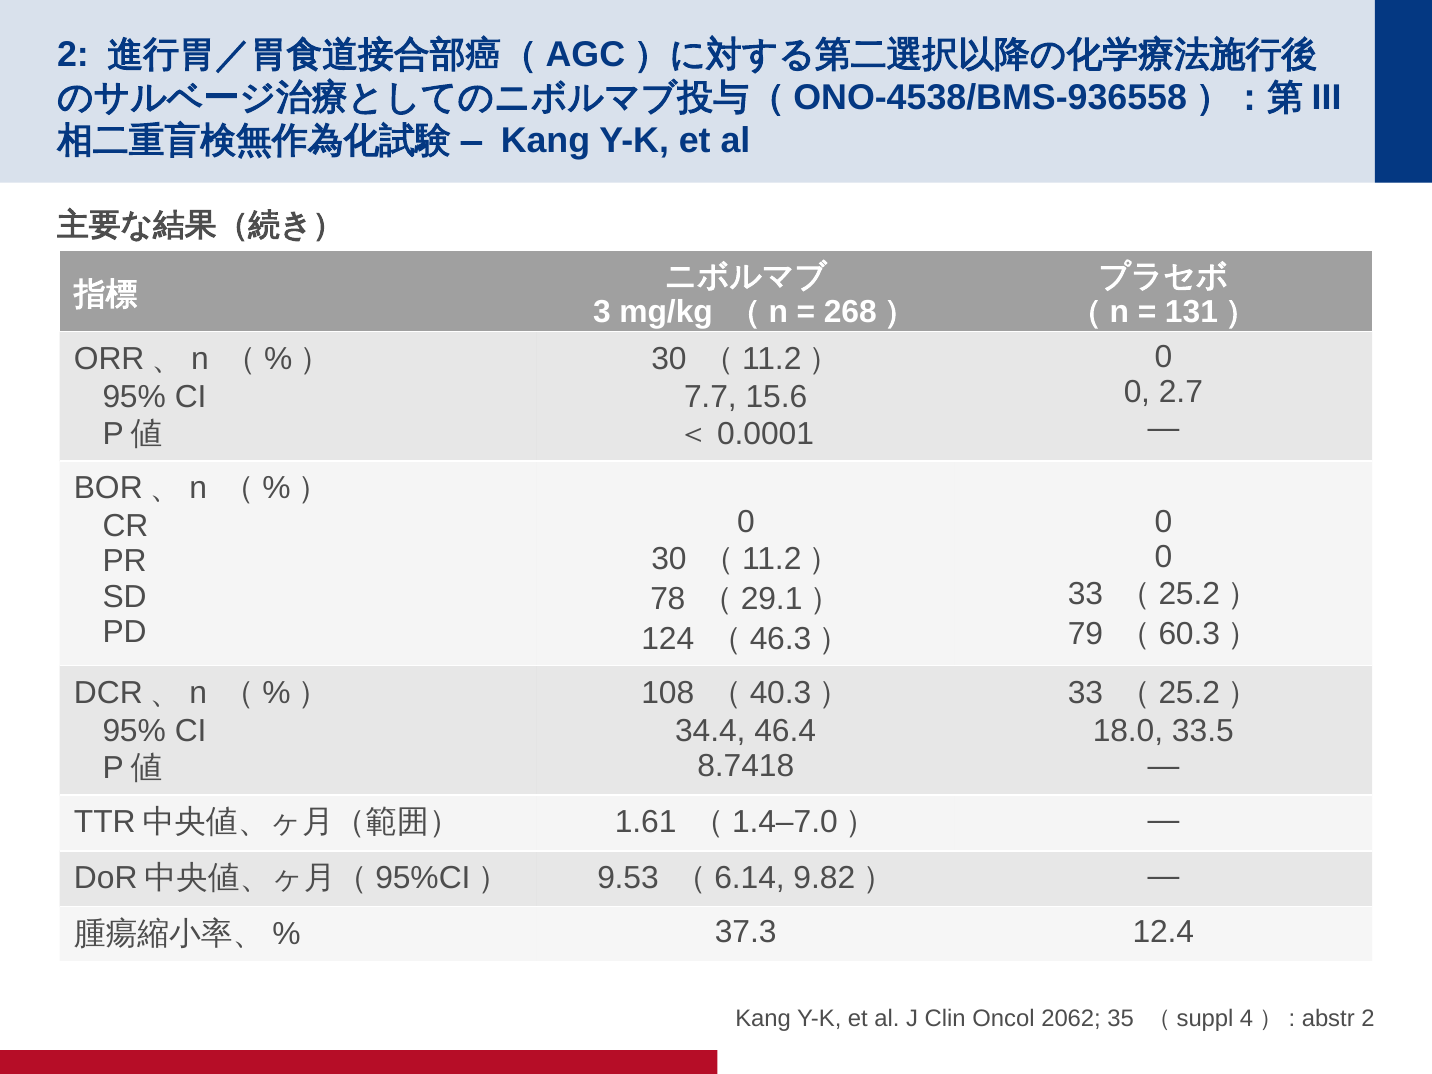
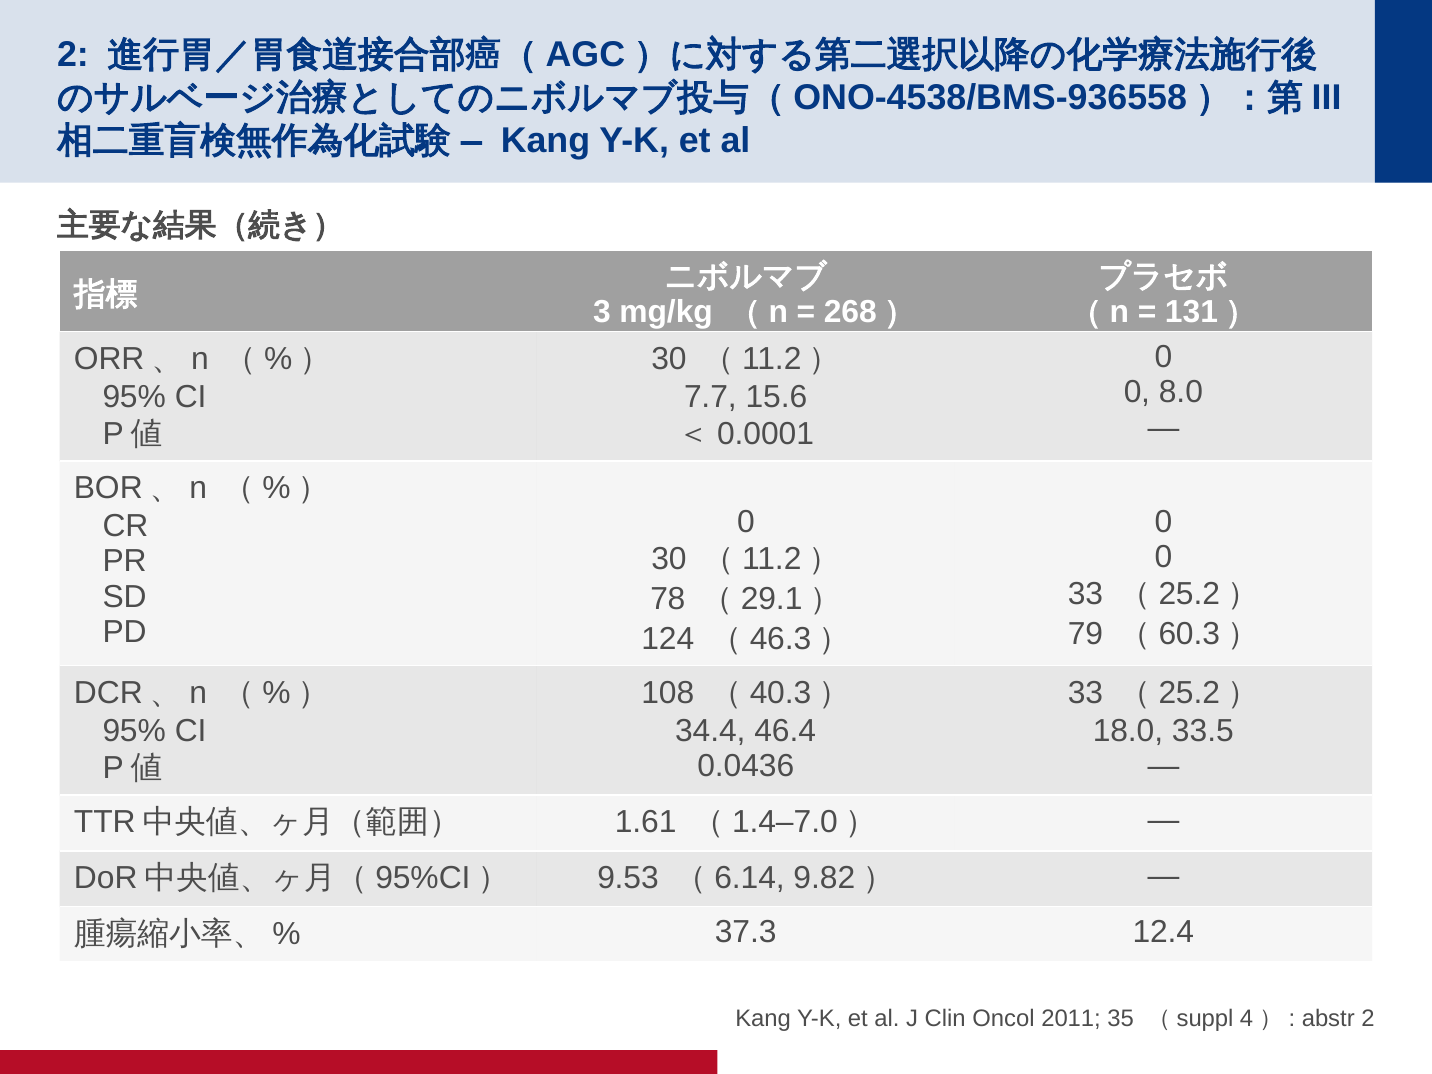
2.7: 2.7 -> 8.0
8.7418: 8.7418 -> 0.0436
2062: 2062 -> 2011
